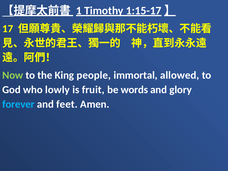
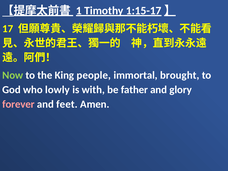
allowed: allowed -> brought
fruit: fruit -> with
words: words -> father
forever colour: light blue -> pink
